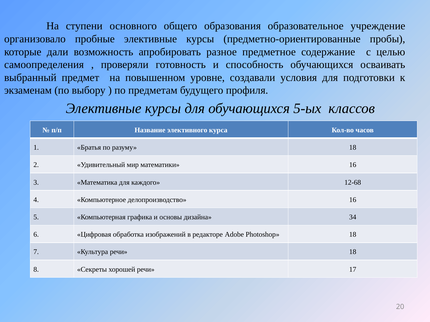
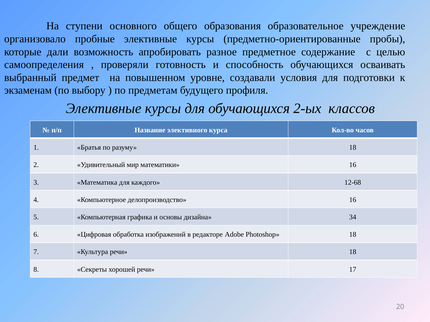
5-ых: 5-ых -> 2-ых
